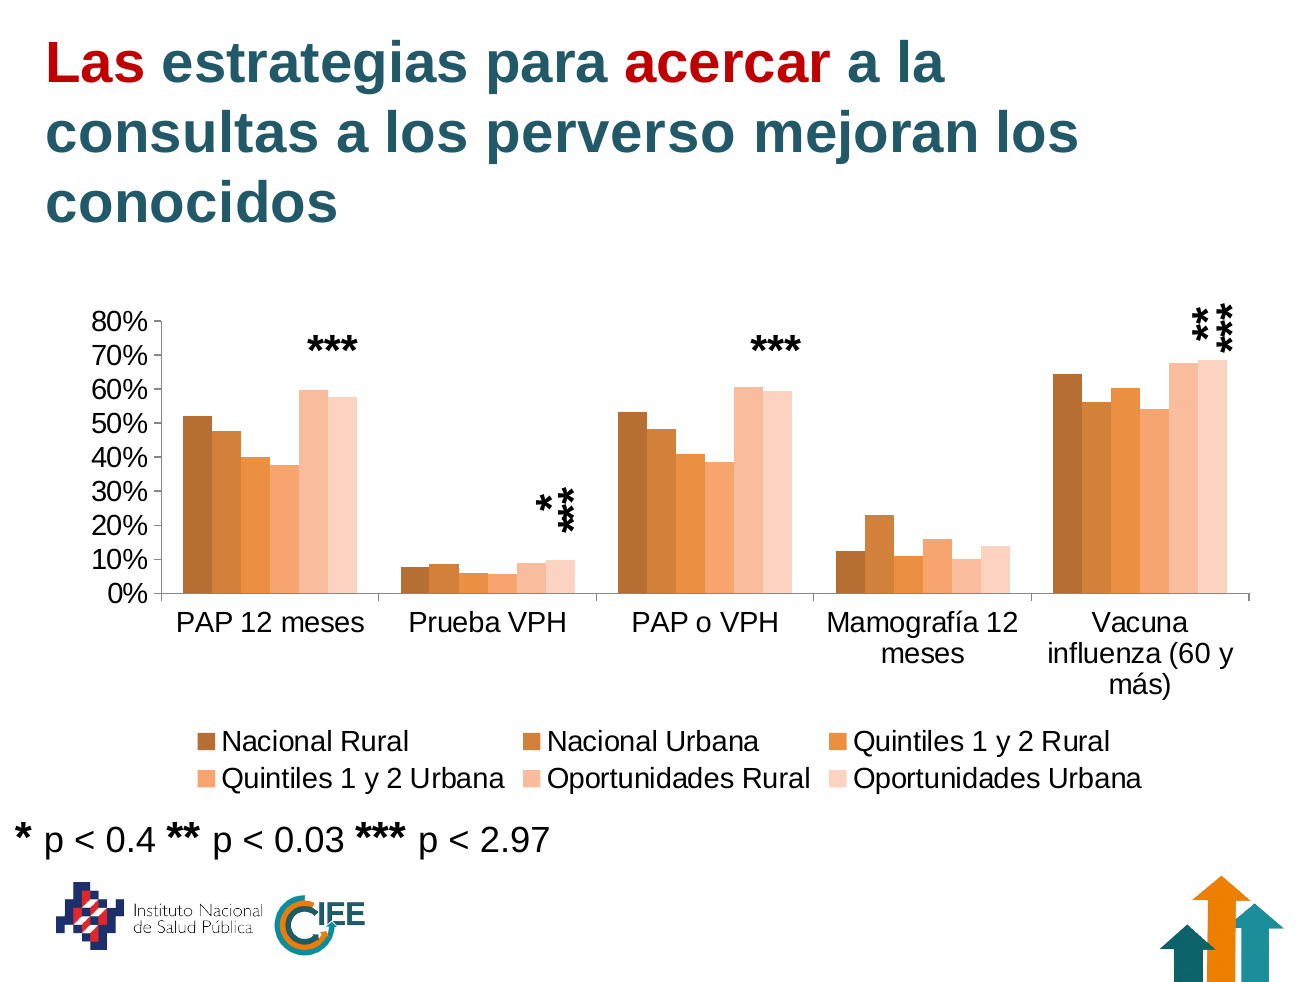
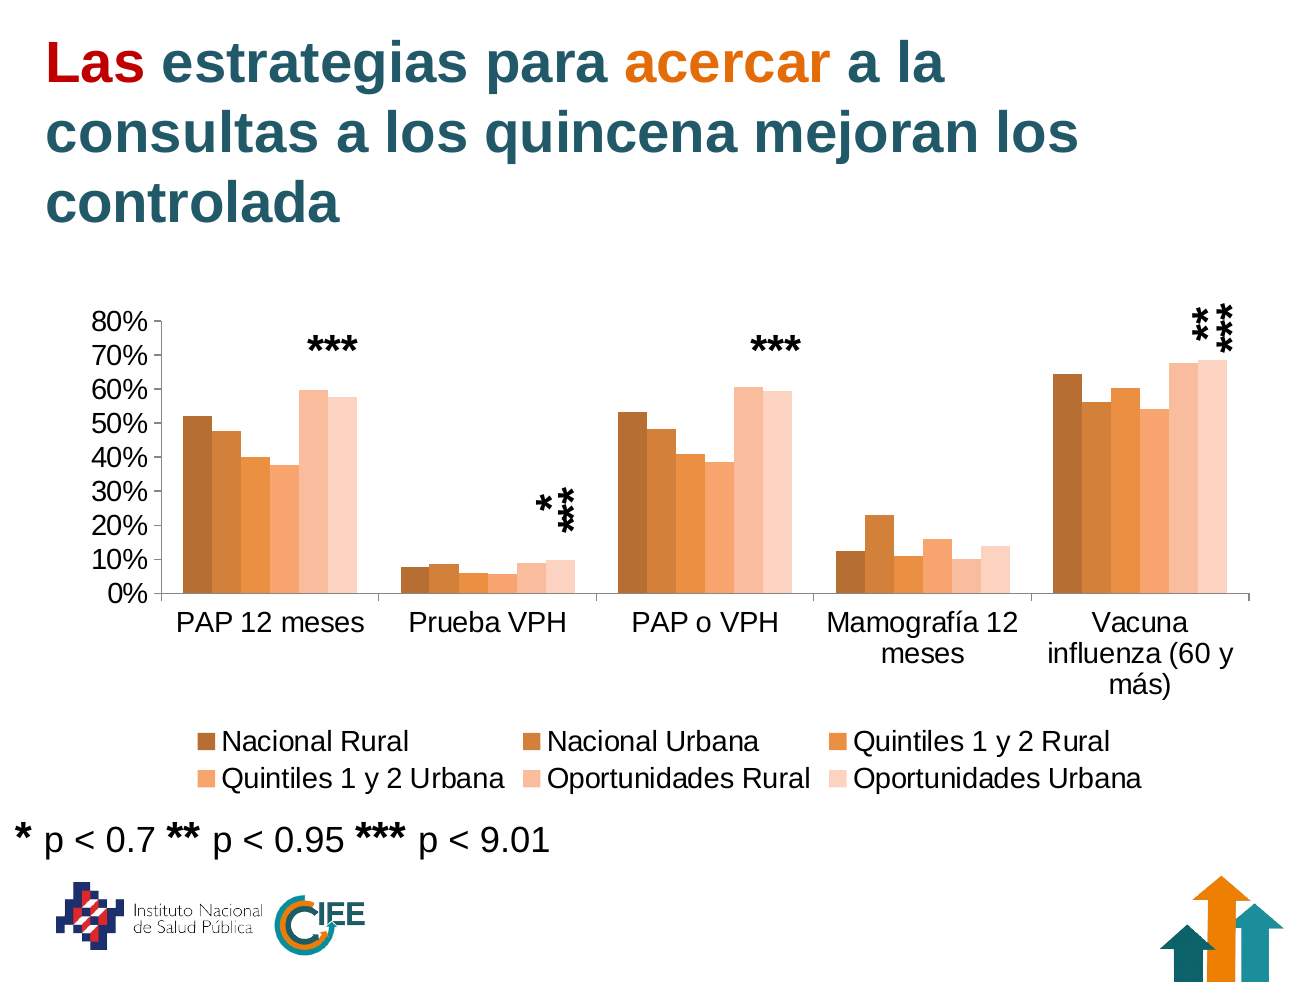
acercar colour: red -> orange
perverso: perverso -> quincena
conocidos: conocidos -> controlada
0.4: 0.4 -> 0.7
0.03: 0.03 -> 0.95
2.97: 2.97 -> 9.01
